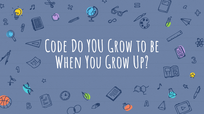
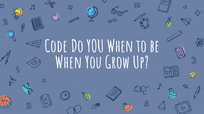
Do YOU Grow: Grow -> When
